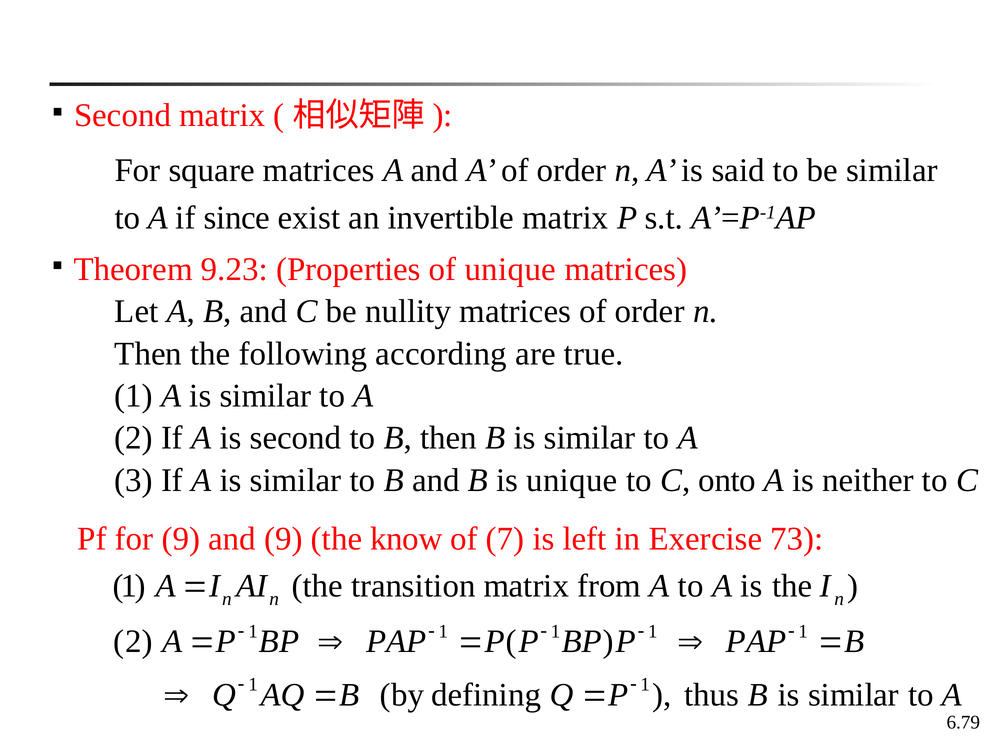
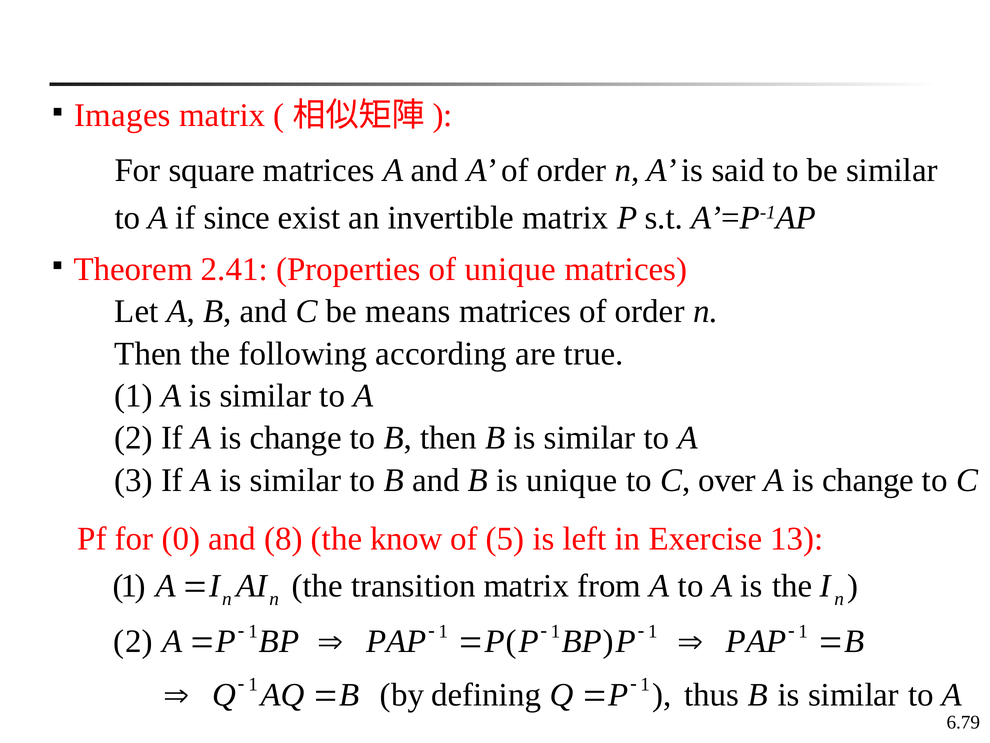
Second at (123, 115): Second -> Images
9.23: 9.23 -> 2.41
nullity: nullity -> means
If A is second: second -> change
onto: onto -> over
neither at (868, 480): neither -> change
for 9: 9 -> 0
and 9: 9 -> 8
7: 7 -> 5
73: 73 -> 13
